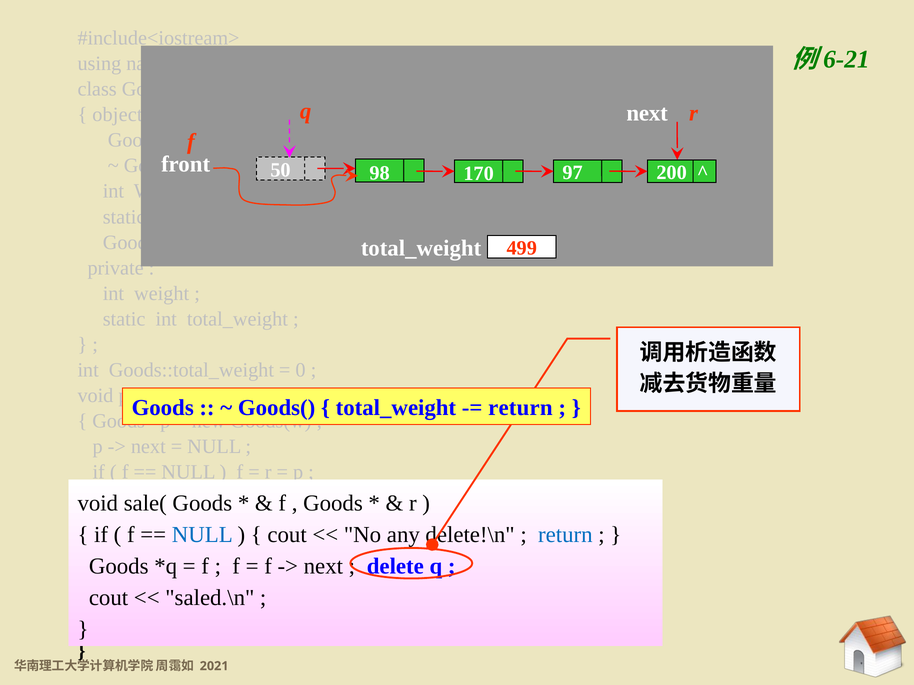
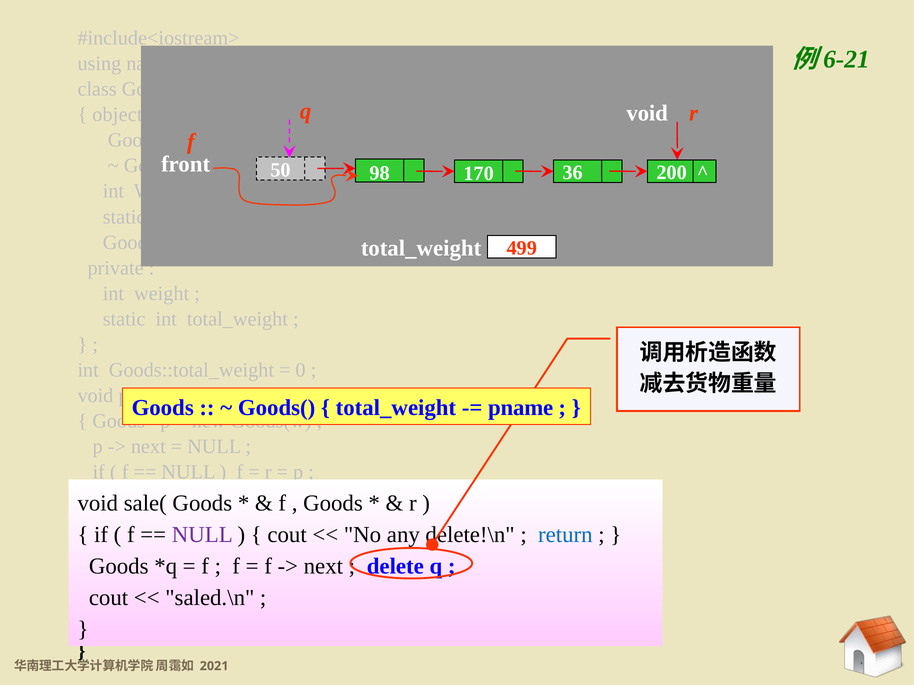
next at (647, 113): next -> void
97: 97 -> 36
return at (520, 408): return -> pname
NULL at (202, 535) colour: blue -> purple
